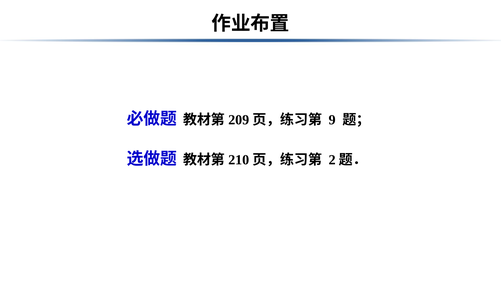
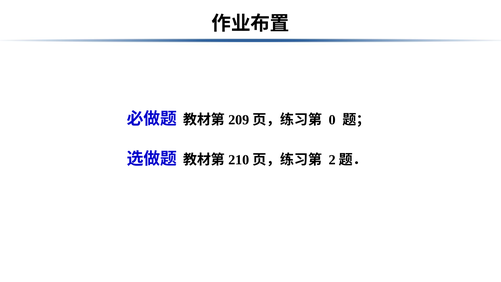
9: 9 -> 0
